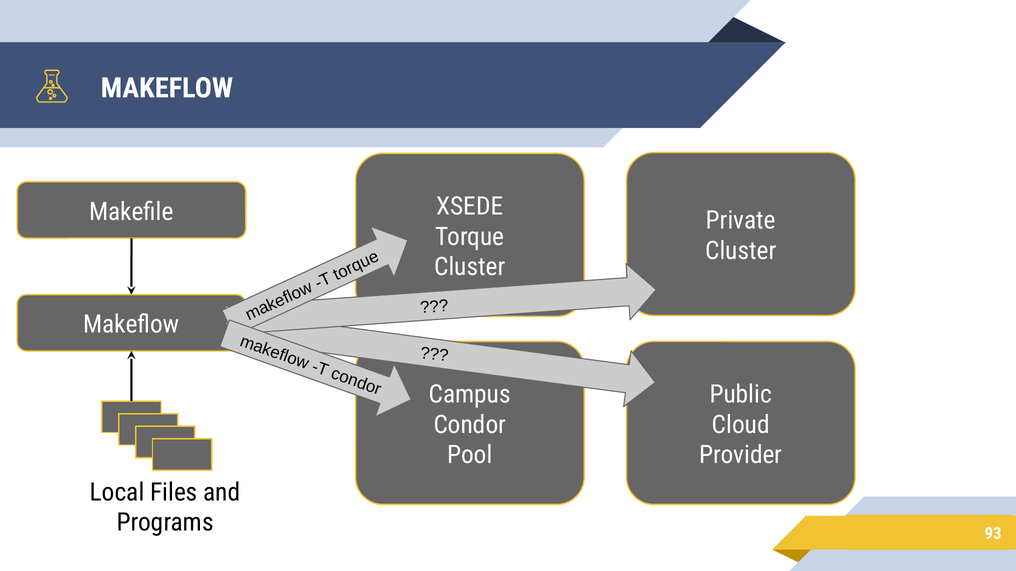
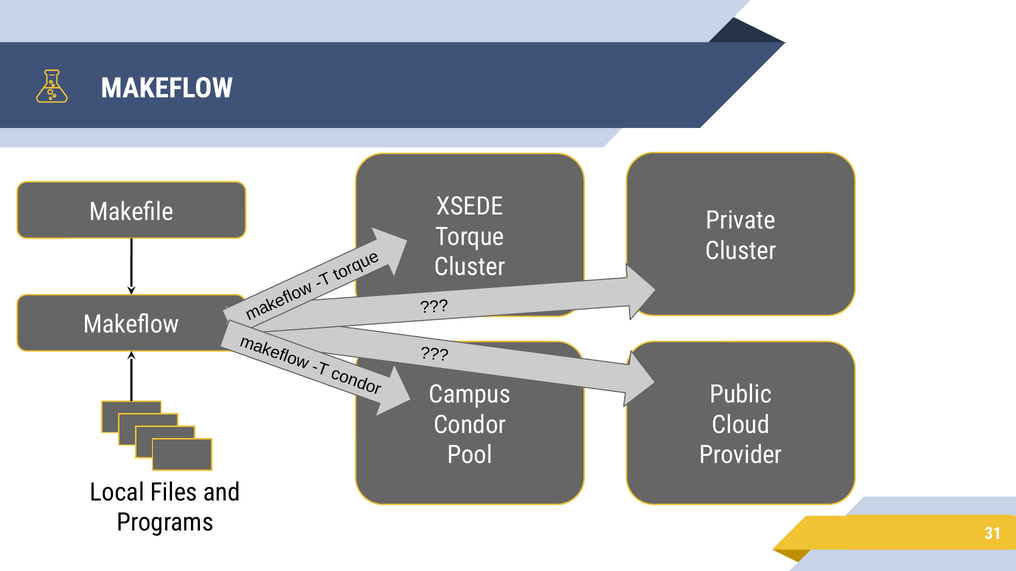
93: 93 -> 31
